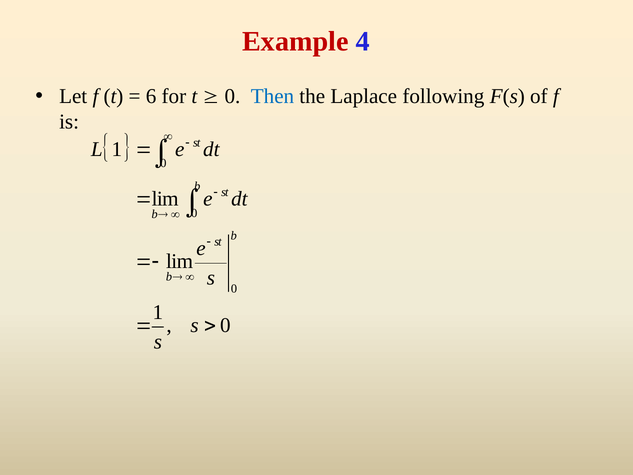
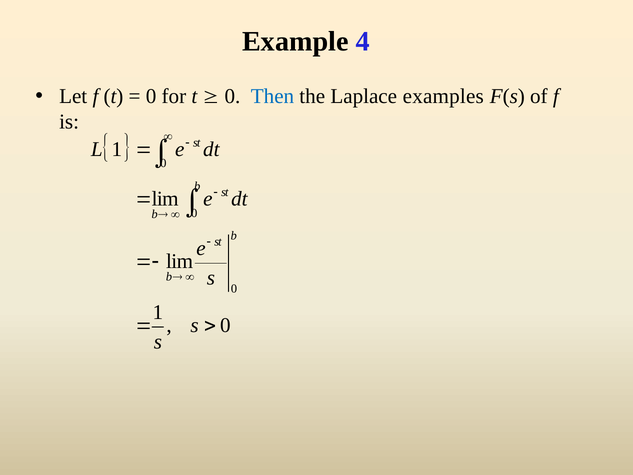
Example colour: red -> black
6 at (151, 96): 6 -> 0
following: following -> examples
